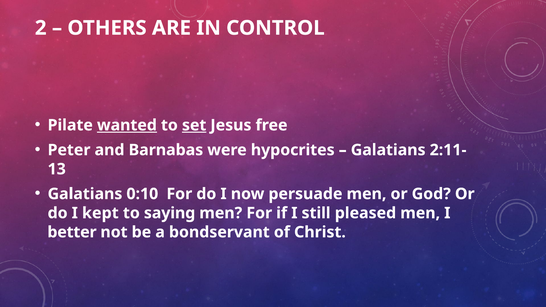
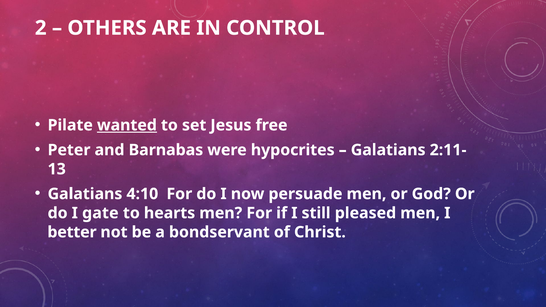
set underline: present -> none
0:10: 0:10 -> 4:10
kept: kept -> gate
saying: saying -> hearts
